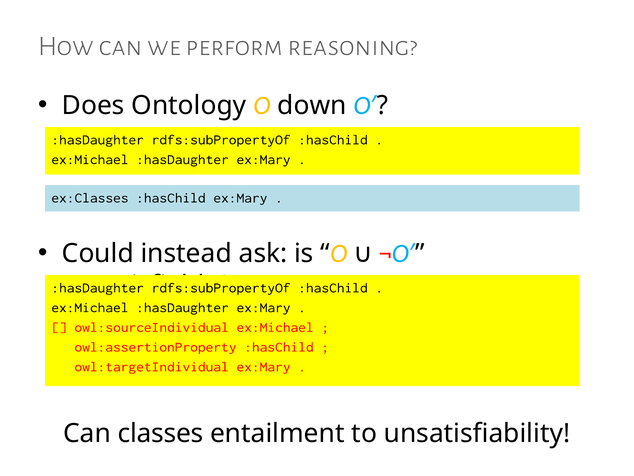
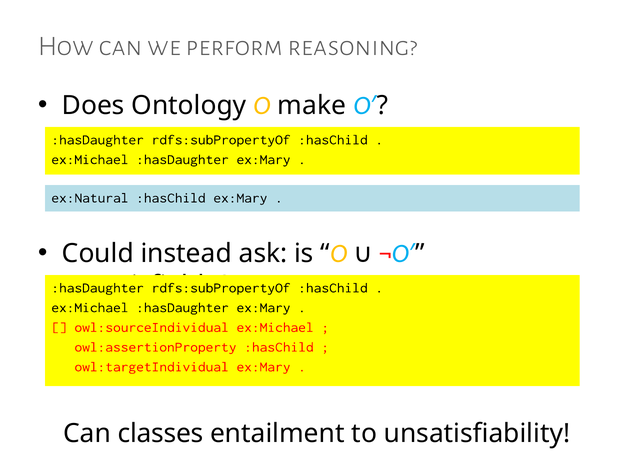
down: down -> make
ex:Classes: ex:Classes -> ex:Natural
